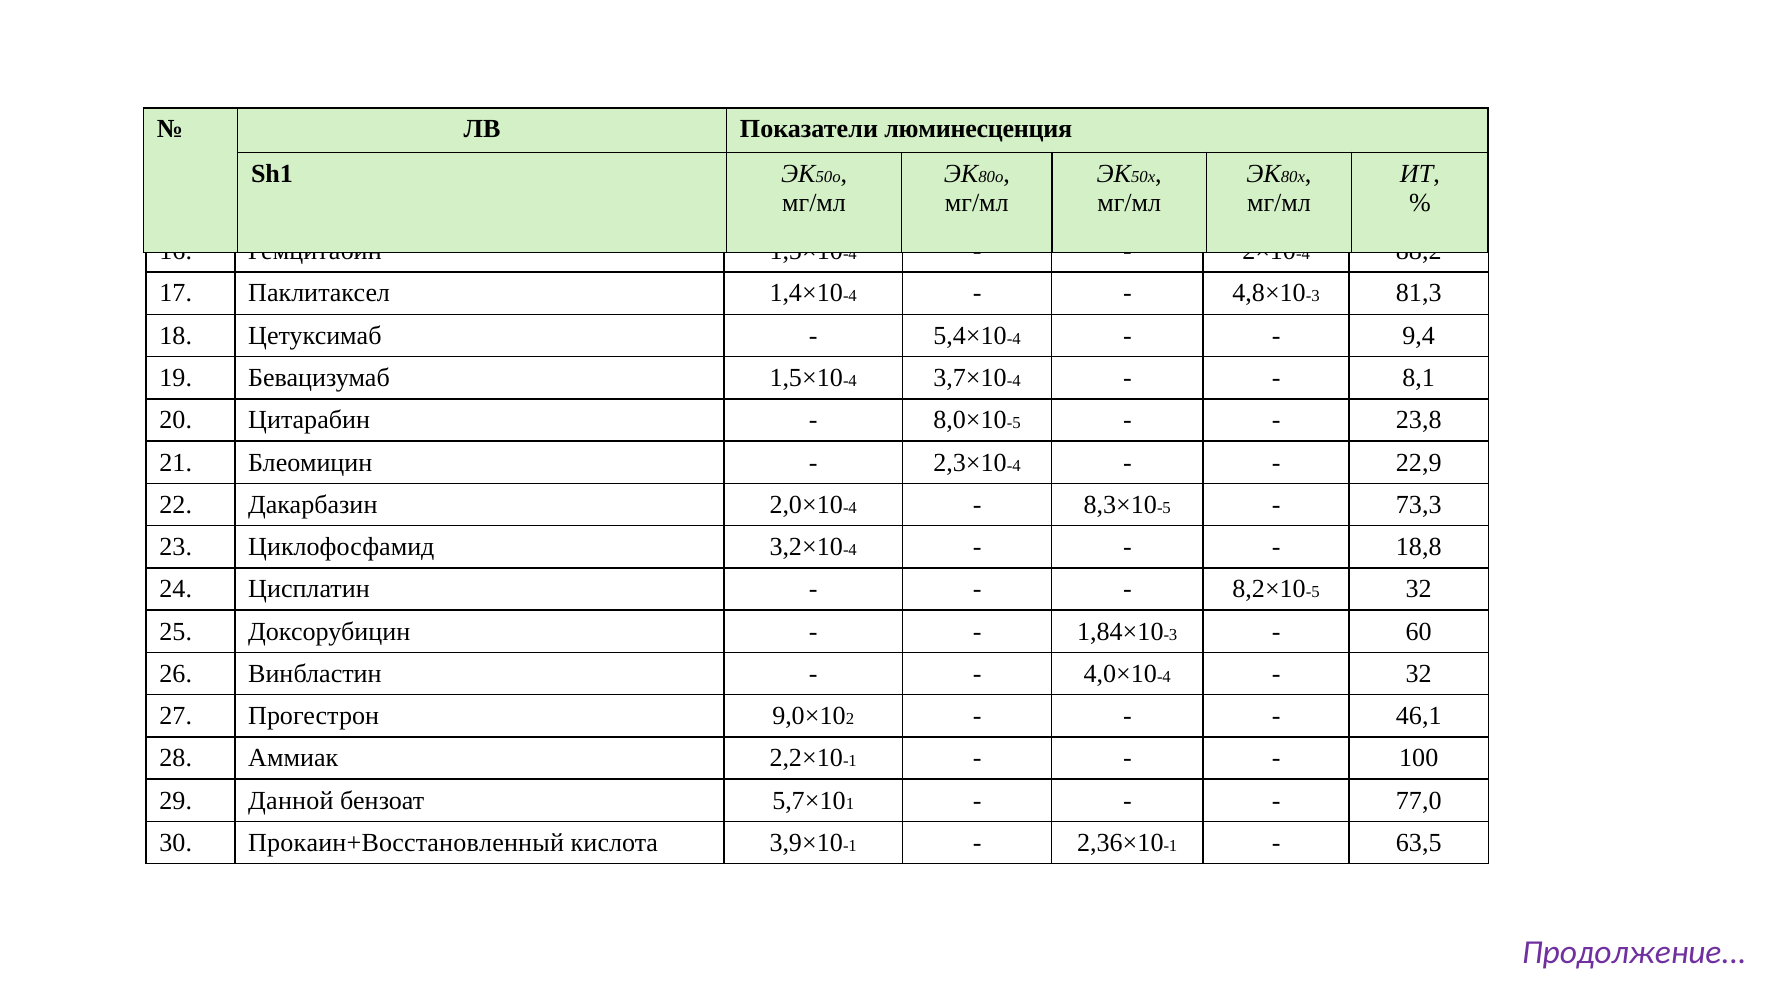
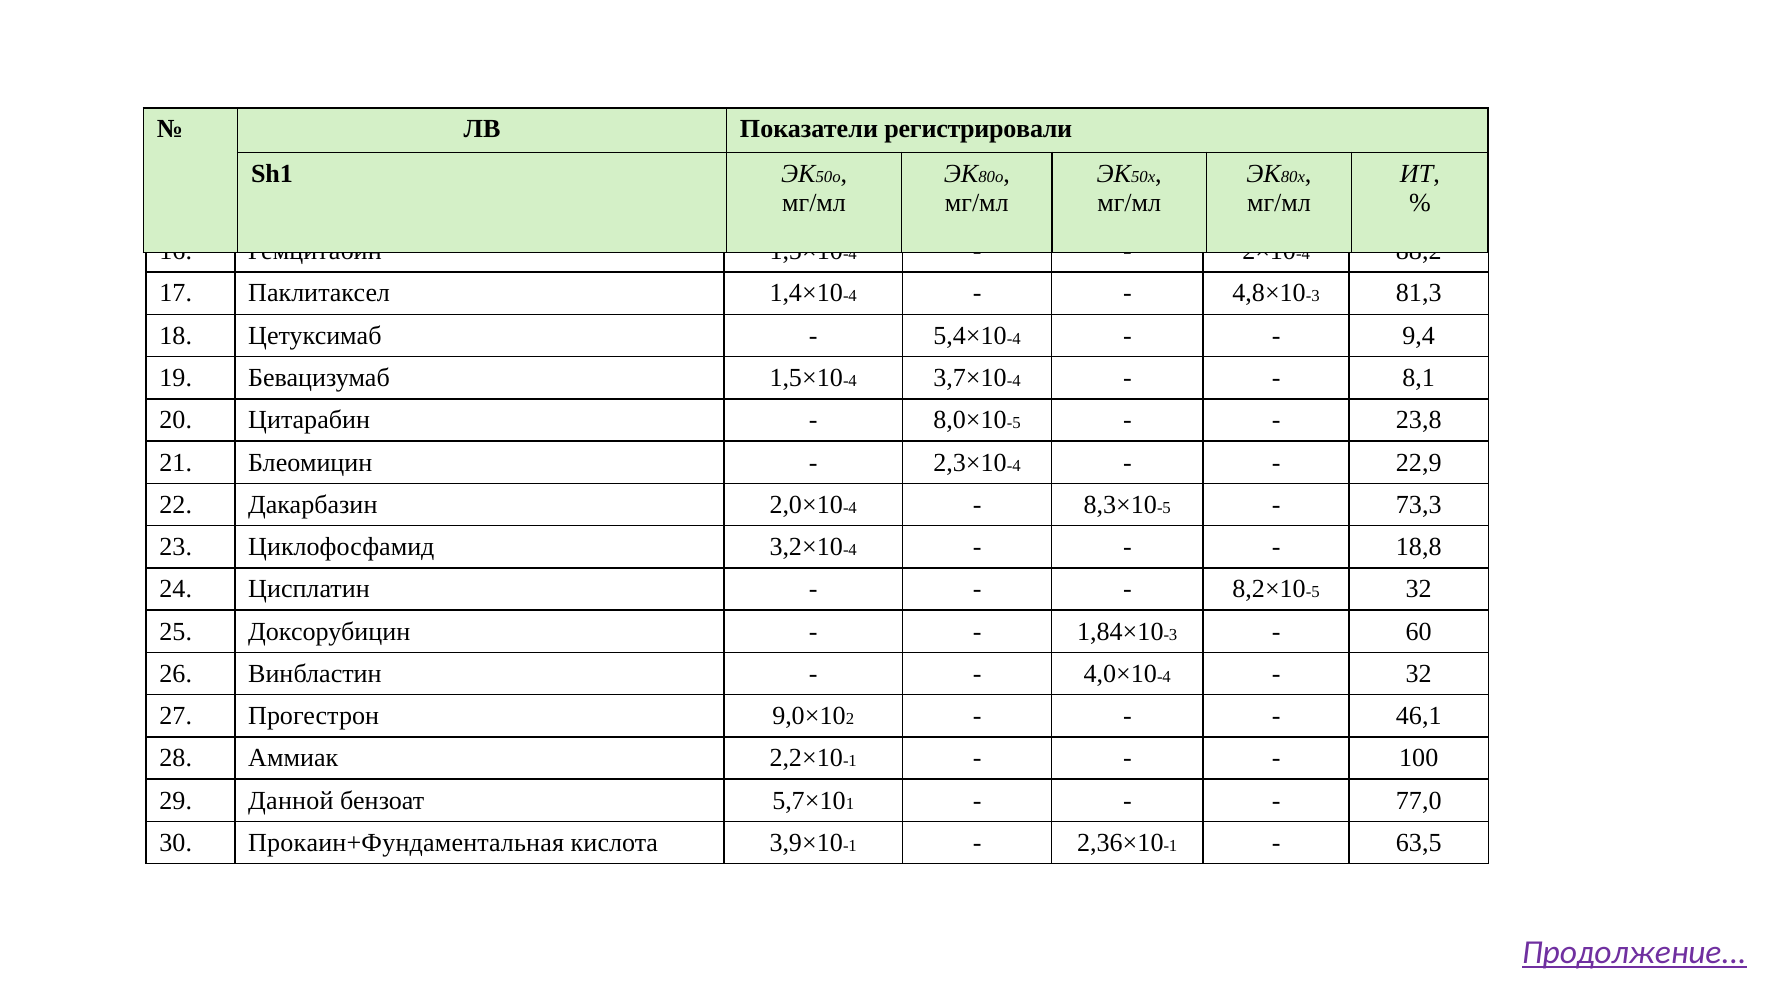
люминесценция: люминесценция -> регистрировали
Прокаин+Восстановленный: Прокаин+Восстановленный -> Прокаин+Фундаментальная
Продолжение underline: none -> present
